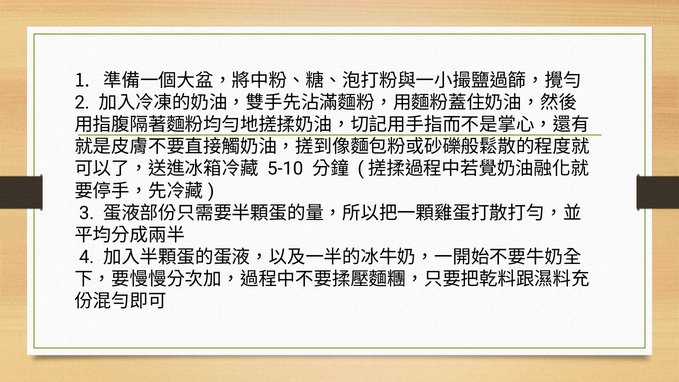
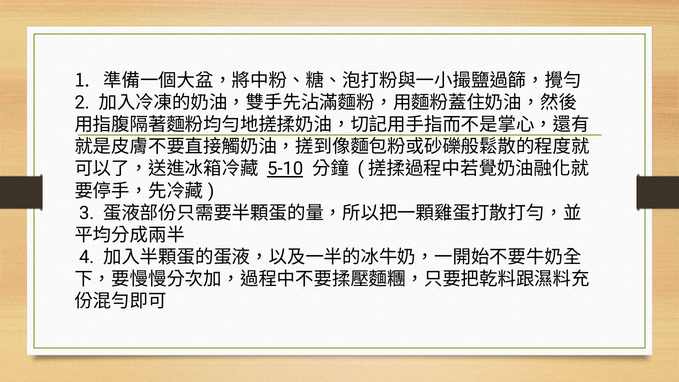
5-10 underline: none -> present
